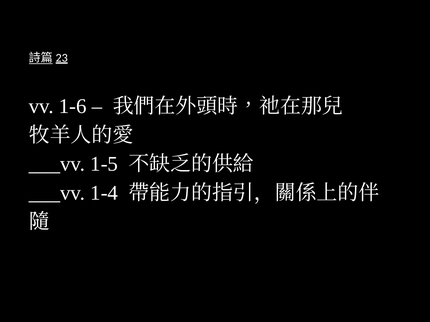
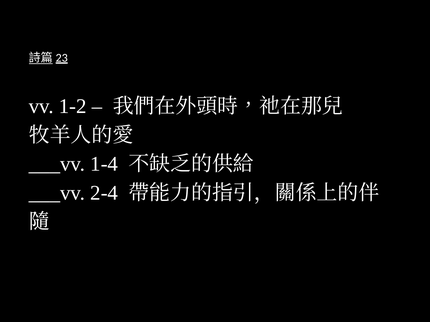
1-6: 1-6 -> 1-2
1-5: 1-5 -> 1-4
1-4: 1-4 -> 2-4
